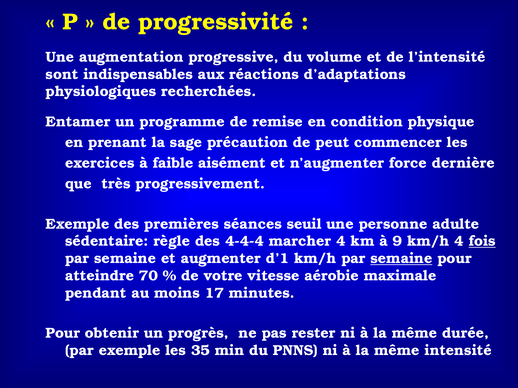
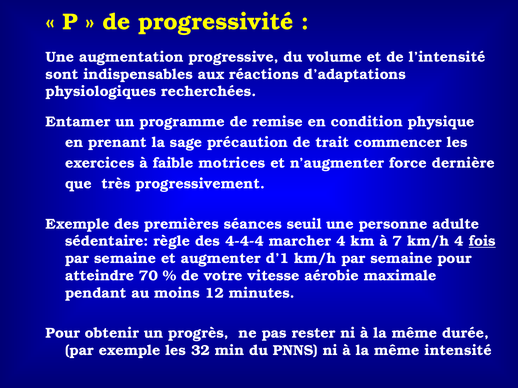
peut: peut -> trait
aisément: aisément -> motrices
9: 9 -> 7
semaine at (401, 259) underline: present -> none
17: 17 -> 12
35: 35 -> 32
